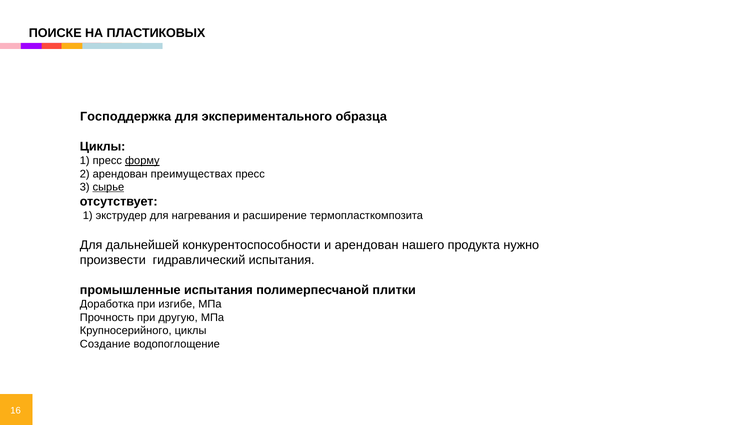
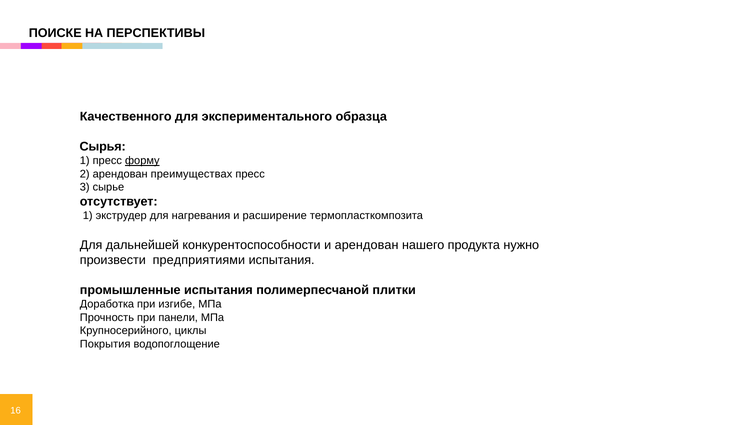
ПЛАСТИКОВЫХ: ПЛАСТИКОВЫХ -> ПЕРСПЕКТИВЫ
Господдержка: Господдержка -> Качественного
Циклы at (103, 147): Циклы -> Сырья
сырье underline: present -> none
гидравлический: гидравлический -> предприятиями
другую: другую -> панели
Создание: Создание -> Покрытия
